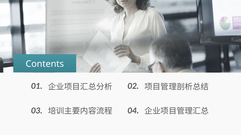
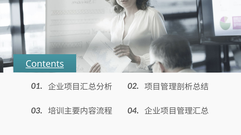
Contents underline: none -> present
